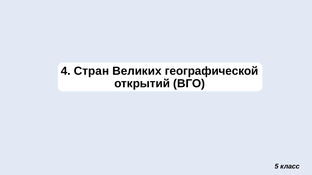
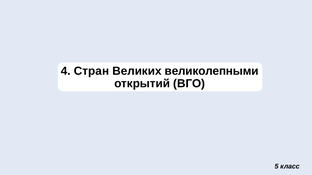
географической: географической -> великолепными
